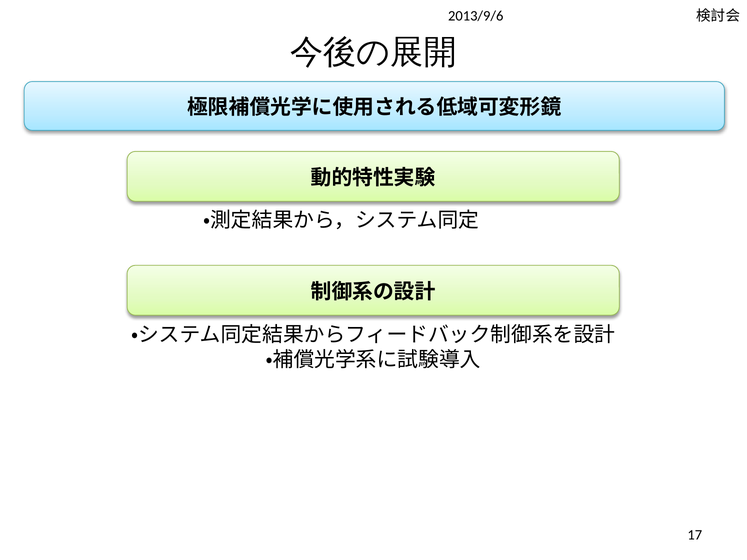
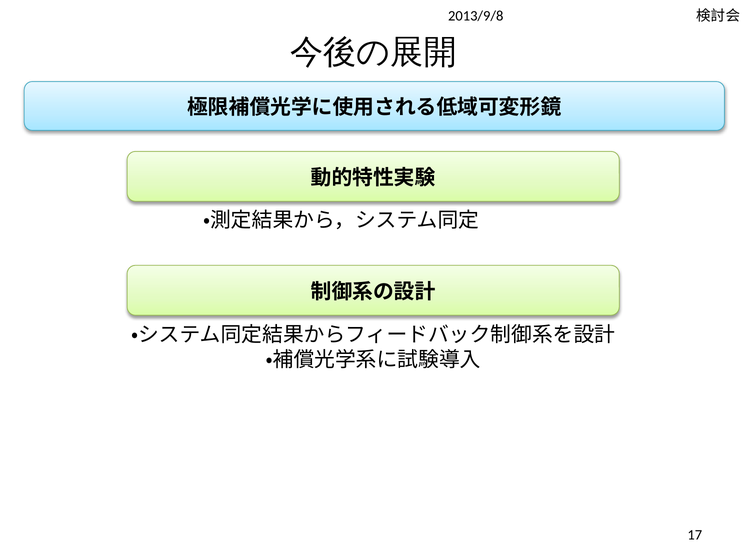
2013/9/6: 2013/9/6 -> 2013/9/8
